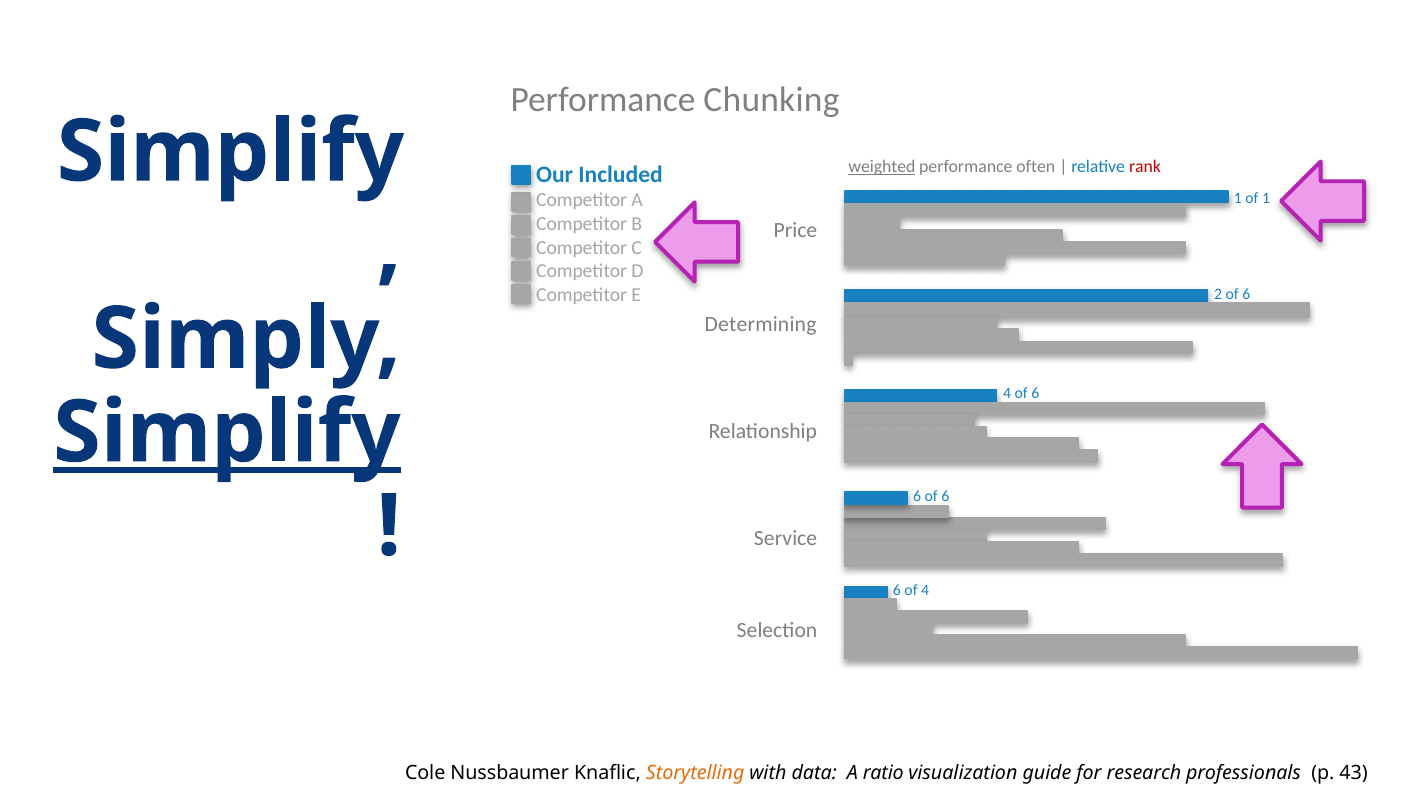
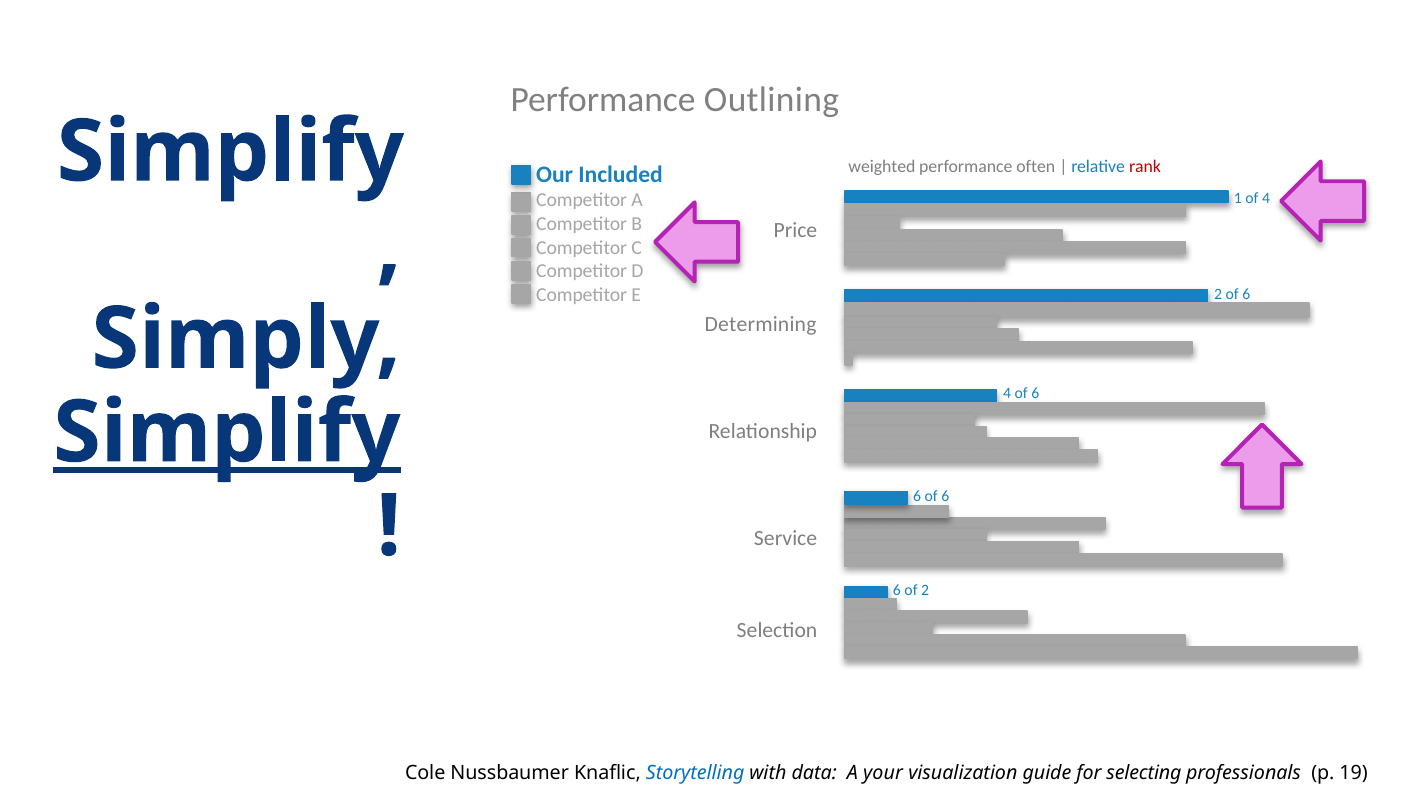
Chunking: Chunking -> Outlining
weighted underline: present -> none
of 1: 1 -> 4
of 4: 4 -> 2
Storytelling colour: orange -> blue
ratio: ratio -> your
research: research -> selecting
43: 43 -> 19
